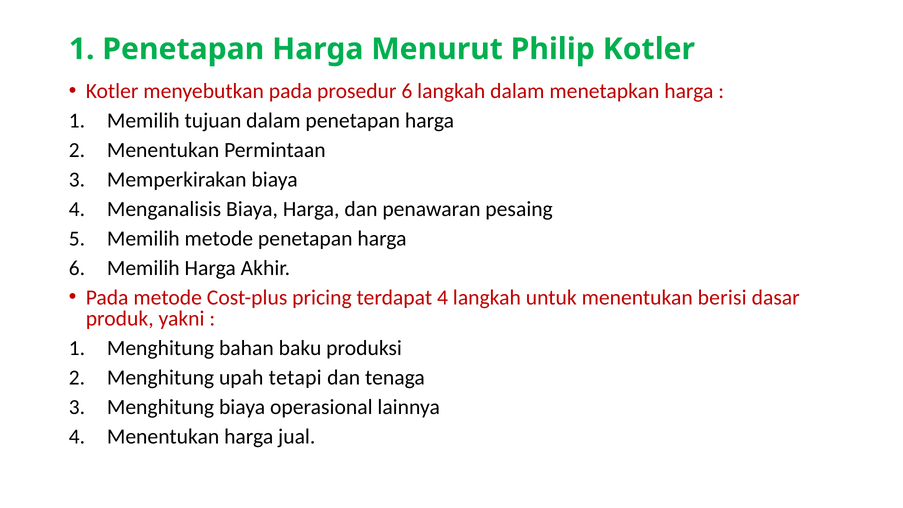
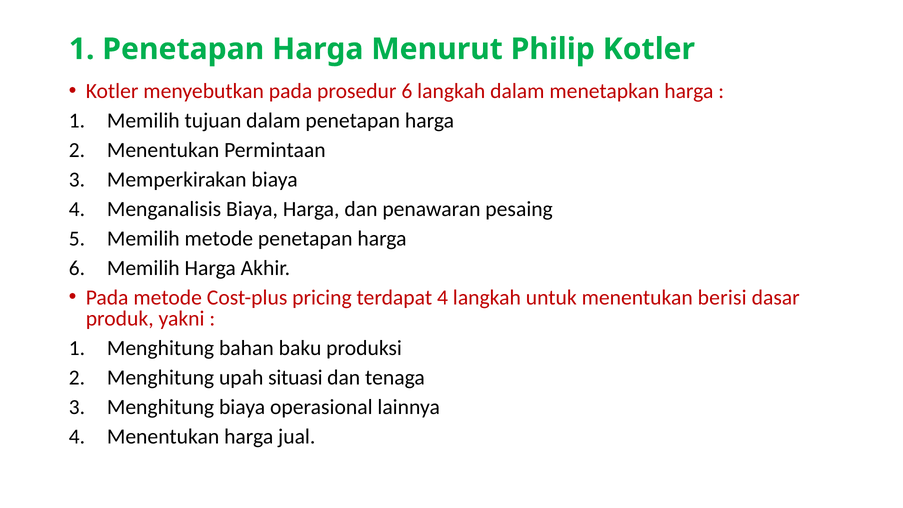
tetapi: tetapi -> situasi
